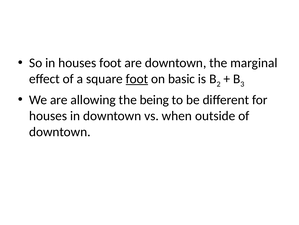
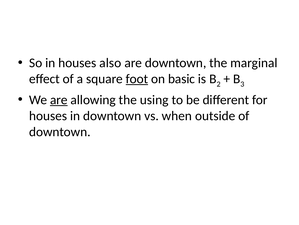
houses foot: foot -> also
are at (59, 99) underline: none -> present
being: being -> using
